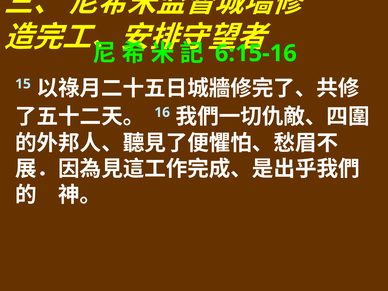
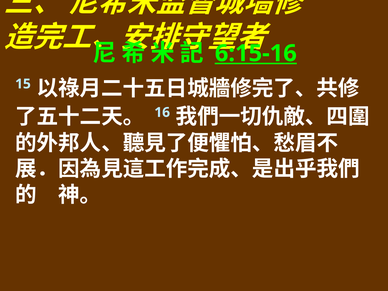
6:15-16 underline: none -> present
